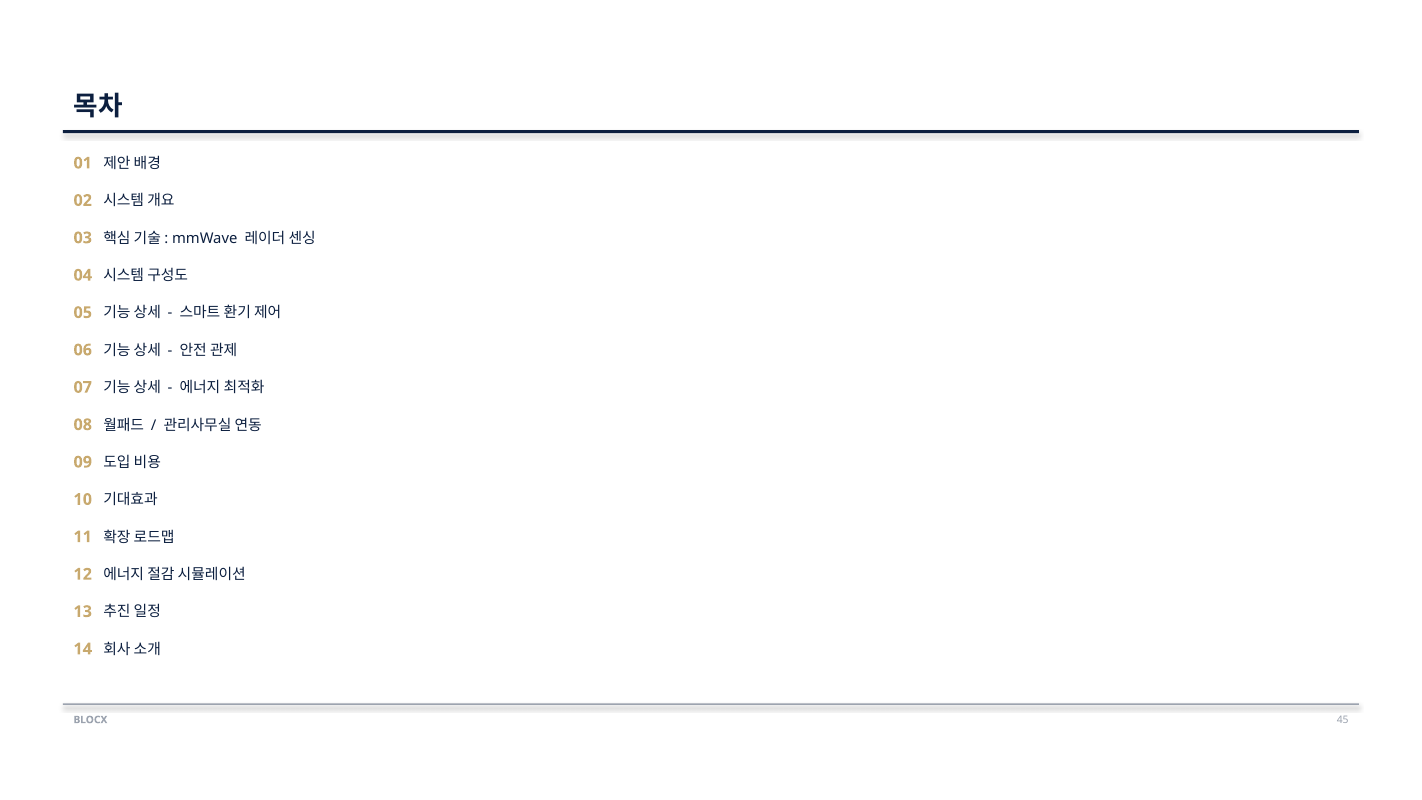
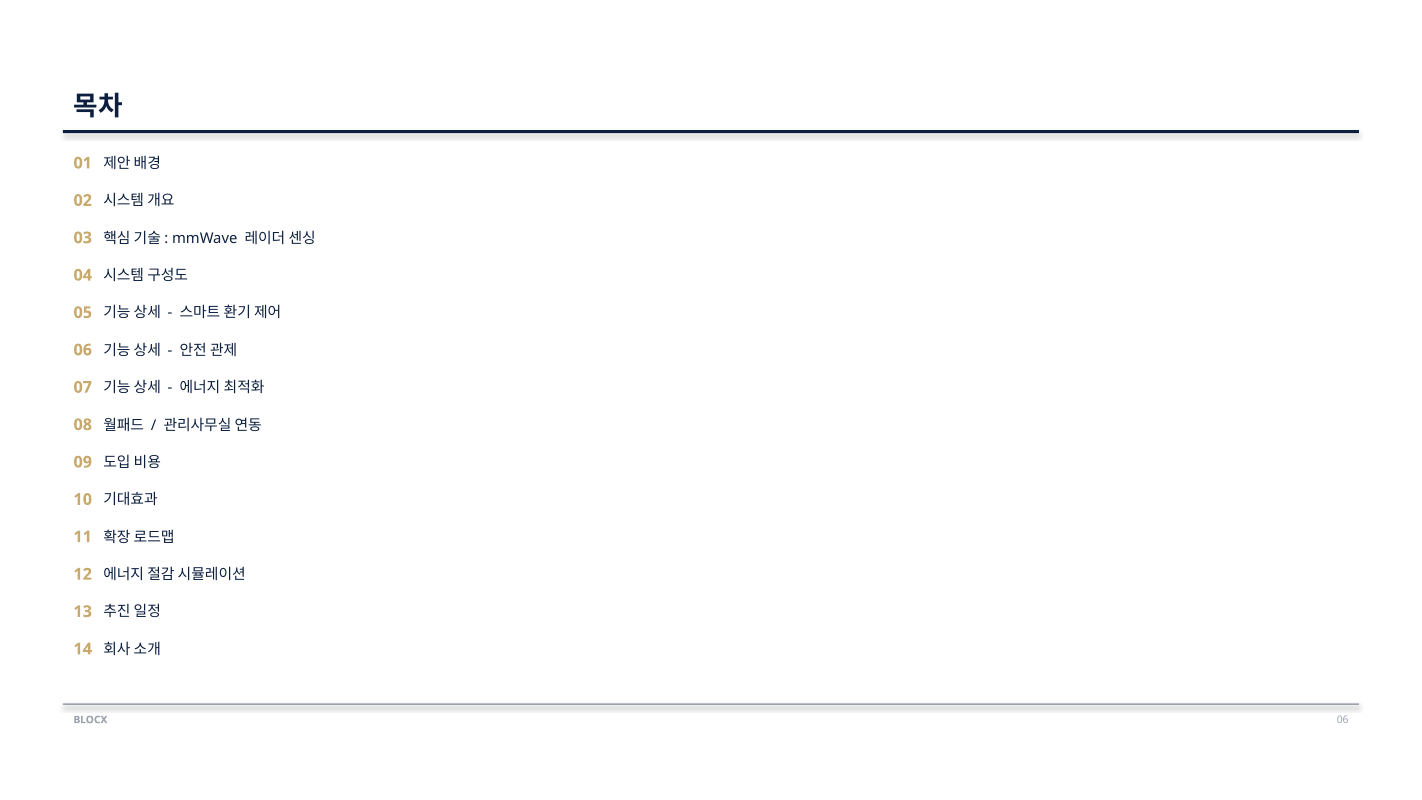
BLOCX 45: 45 -> 06
